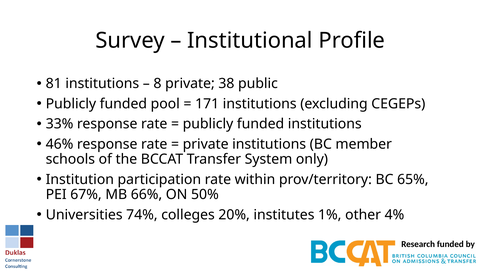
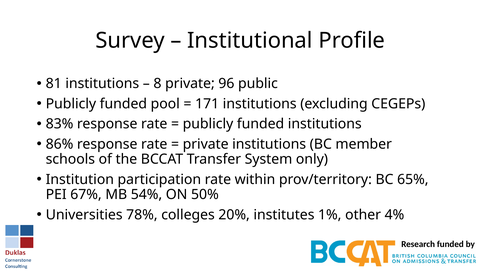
38: 38 -> 96
33%: 33% -> 83%
46%: 46% -> 86%
66%: 66% -> 54%
74%: 74% -> 78%
